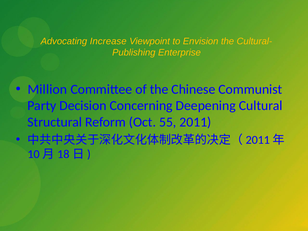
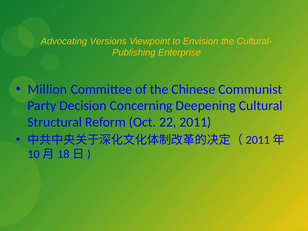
Increase: Increase -> Versions
55: 55 -> 22
